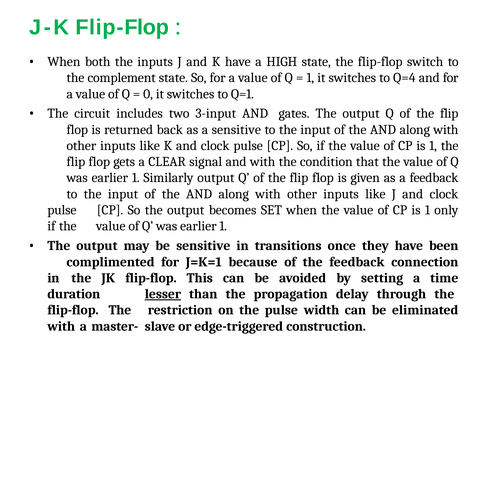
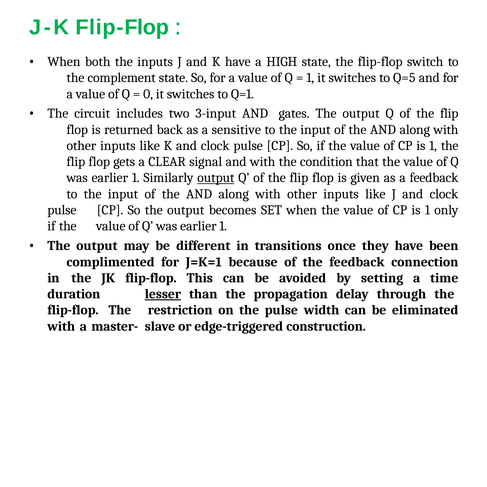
Q=4: Q=4 -> Q=5
output at (216, 178) underline: none -> present
be sensitive: sensitive -> different
